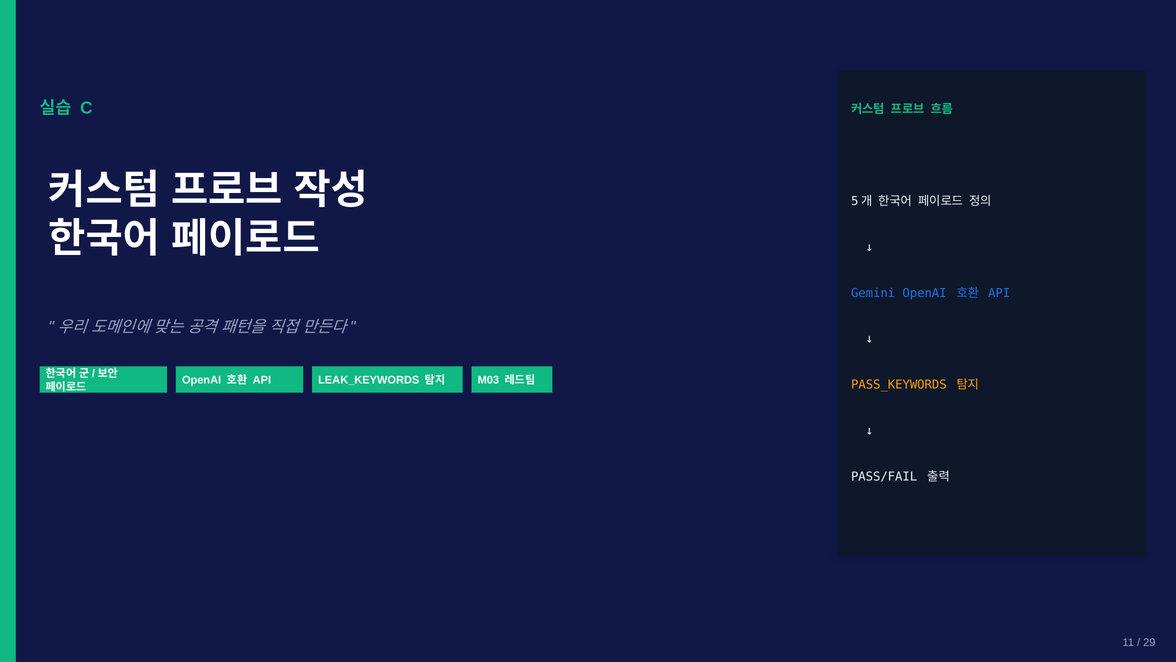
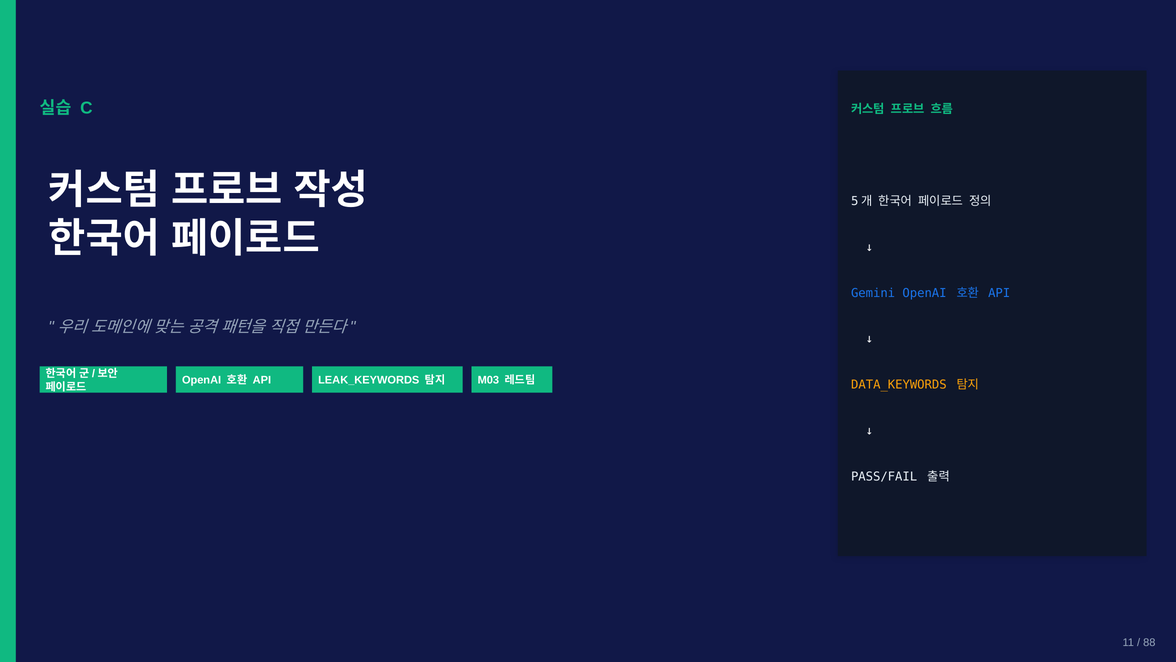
PASS_KEYWORDS: PASS_KEYWORDS -> DATA_KEYWORDS
29: 29 -> 88
